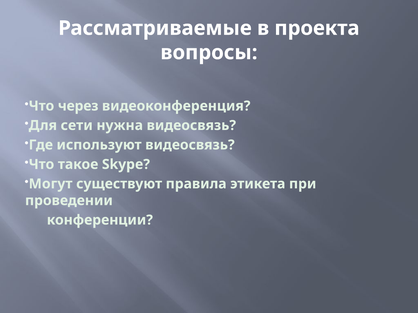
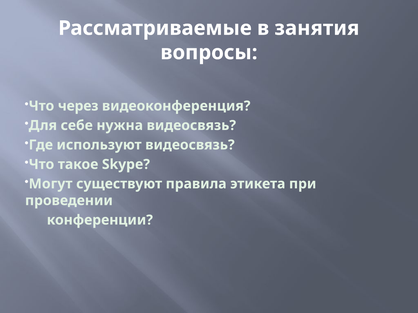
проекта: проекта -> занятия
сети: сети -> себе
